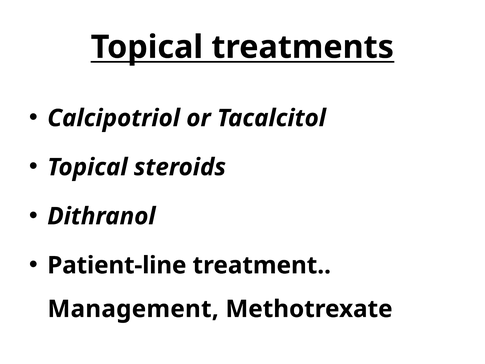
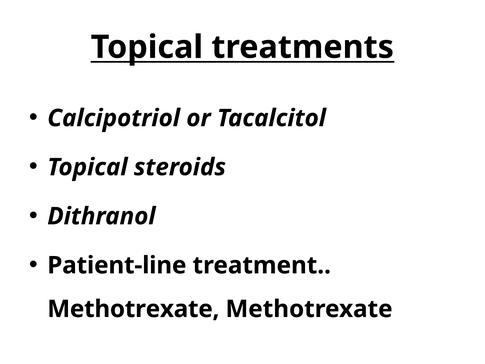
Management at (133, 309): Management -> Methotrexate
